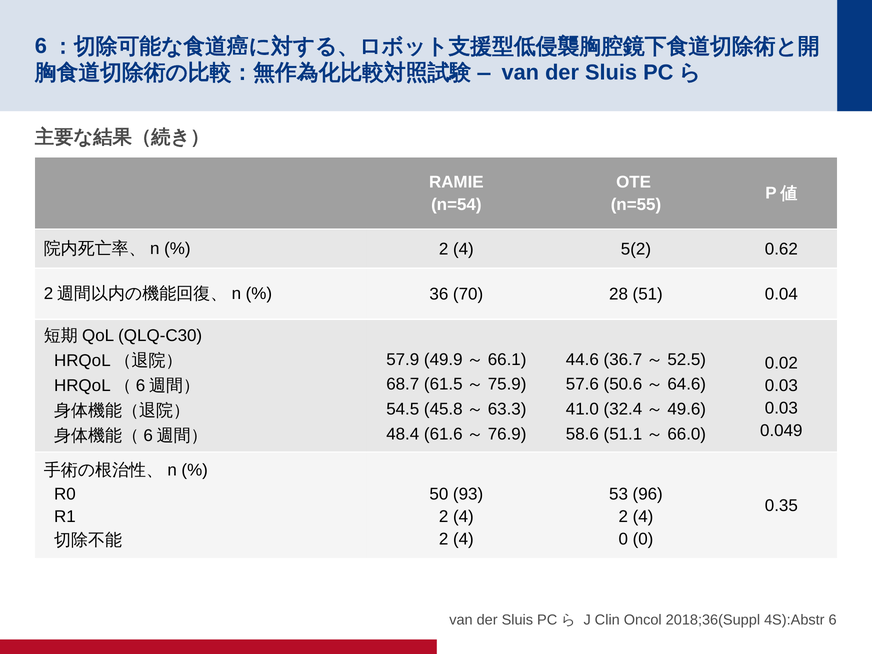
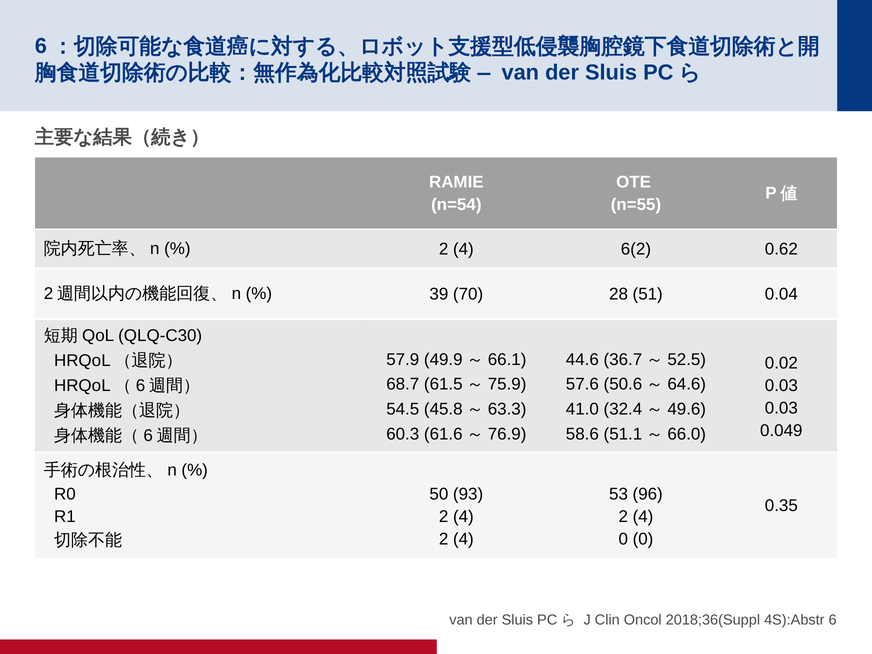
5(2: 5(2 -> 6(2
36: 36 -> 39
48.4: 48.4 -> 60.3
